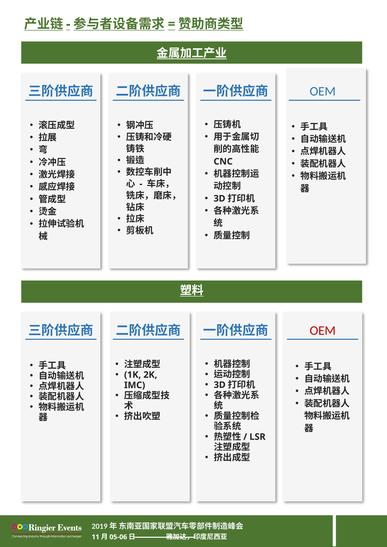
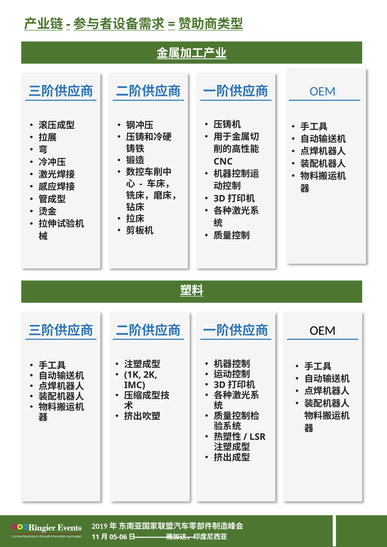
OEM at (323, 331) colour: red -> black
